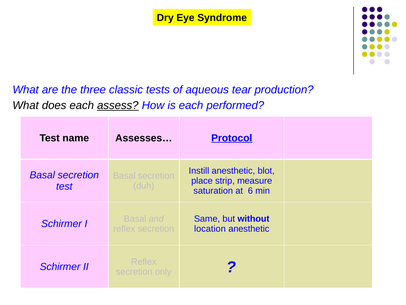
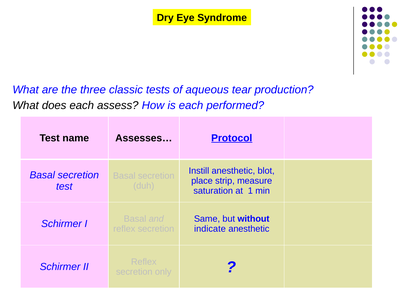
assess underline: present -> none
6: 6 -> 1
location: location -> indicate
